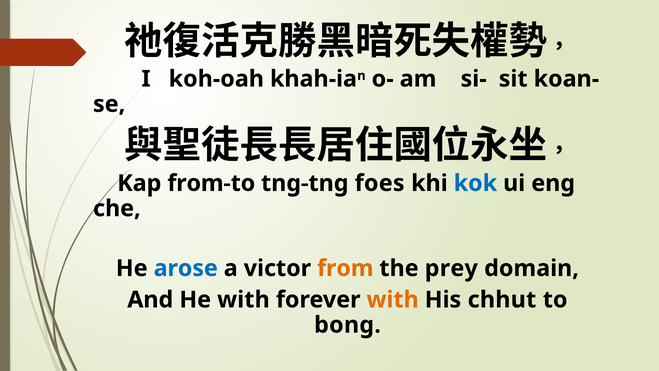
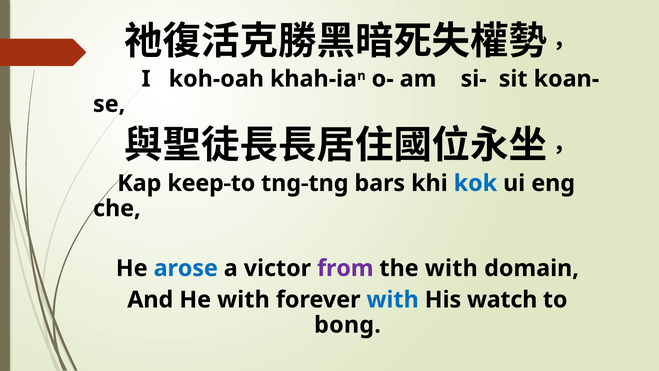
from-to: from-to -> keep-to
foes: foes -> bars
from colour: orange -> purple
the prey: prey -> with
with at (393, 299) colour: orange -> blue
chhut: chhut -> watch
